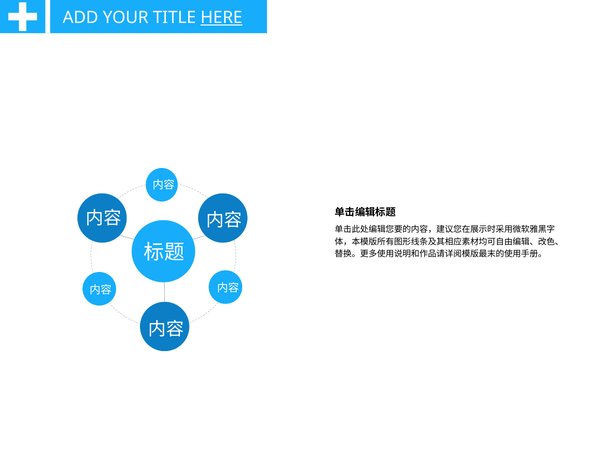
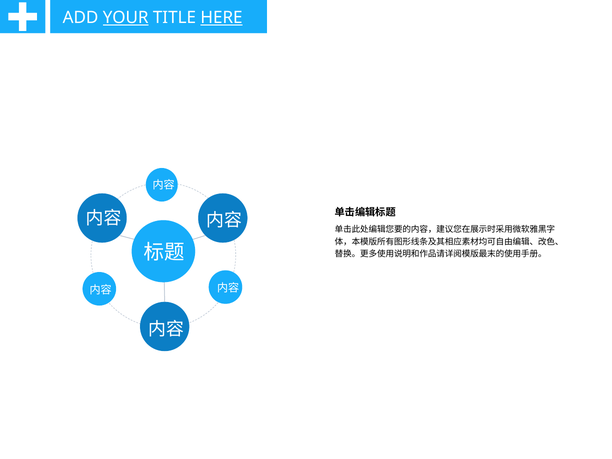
YOUR underline: none -> present
